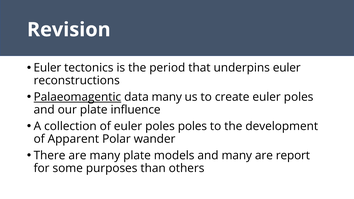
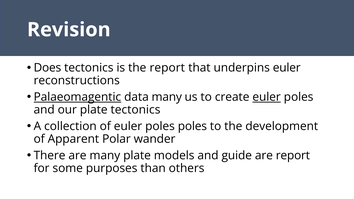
Euler at (47, 68): Euler -> Does
the period: period -> report
euler at (267, 97) underline: none -> present
plate influence: influence -> tectonics
and many: many -> guide
